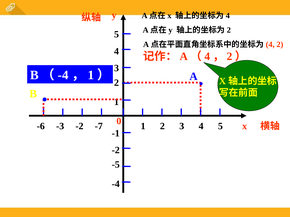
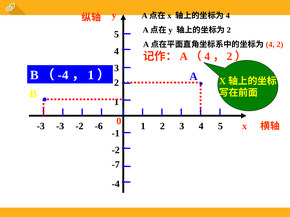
-6 at (41, 126): -6 -> -3
-7: -7 -> -6
-5: -5 -> -7
